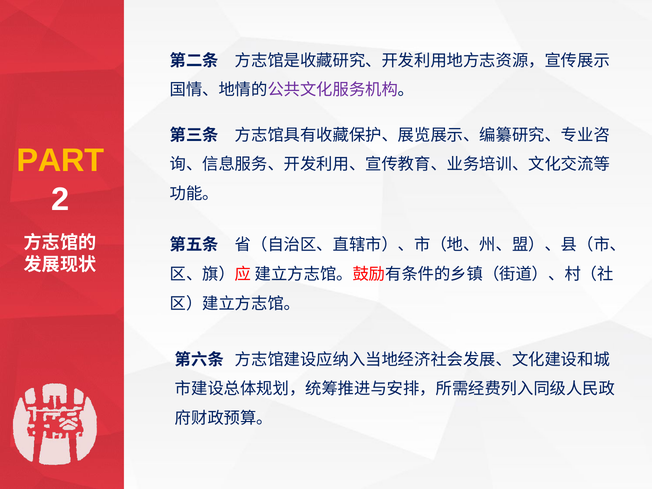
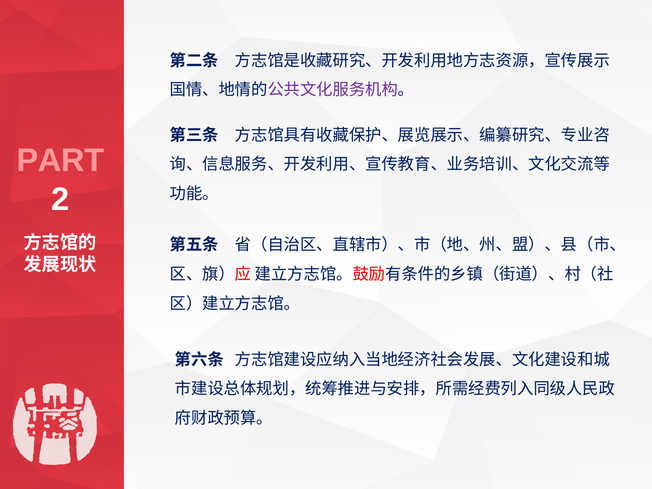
PART colour: yellow -> pink
